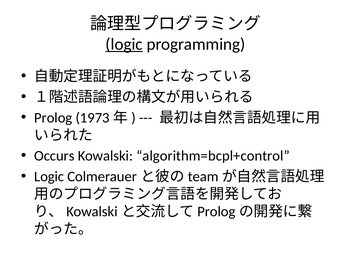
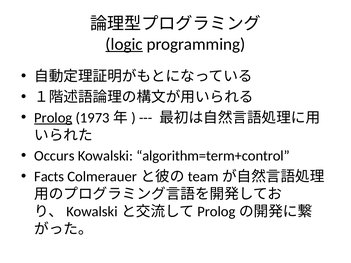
Prolog underline: none -> present
algorithm=bcpl+control: algorithm=bcpl+control -> algorithm=term+control
Logic at (49, 177): Logic -> Facts
